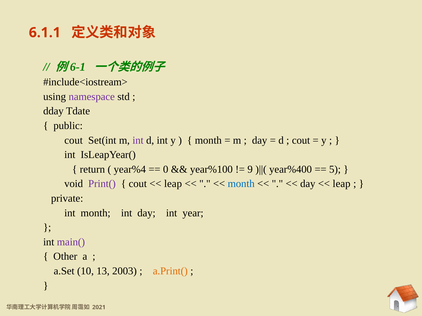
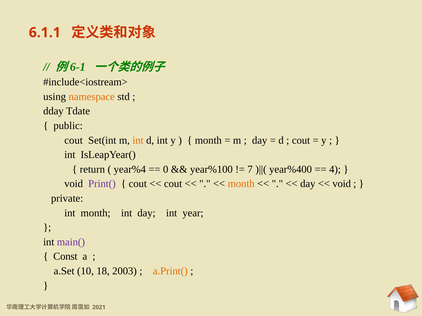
namespace colour: purple -> orange
int at (138, 140) colour: purple -> orange
9: 9 -> 7
5: 5 -> 4
leap at (173, 184): leap -> cout
month at (241, 184) colour: blue -> orange
leap at (342, 184): leap -> void
Other: Other -> Const
13: 13 -> 18
